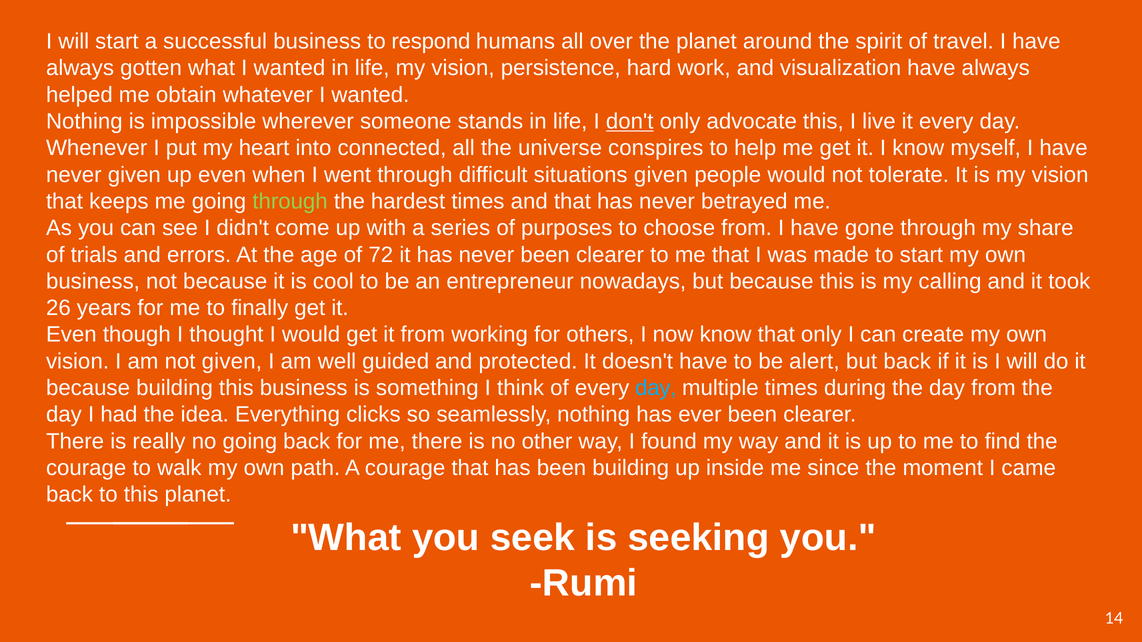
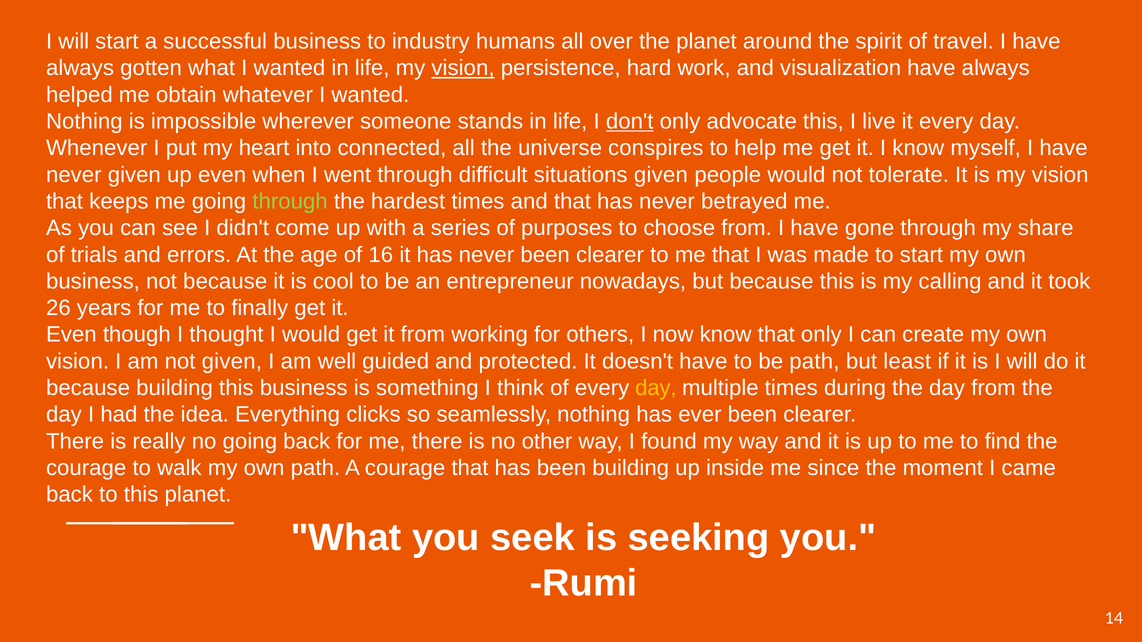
respond: respond -> industry
vision at (463, 68) underline: none -> present
72: 72 -> 16
be alert: alert -> path
but back: back -> least
day at (656, 388) colour: light blue -> yellow
